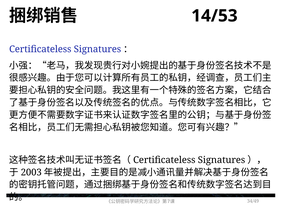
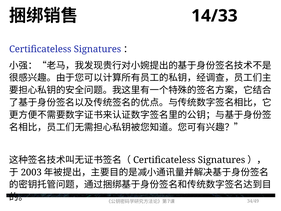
14/53: 14/53 -> 14/33
